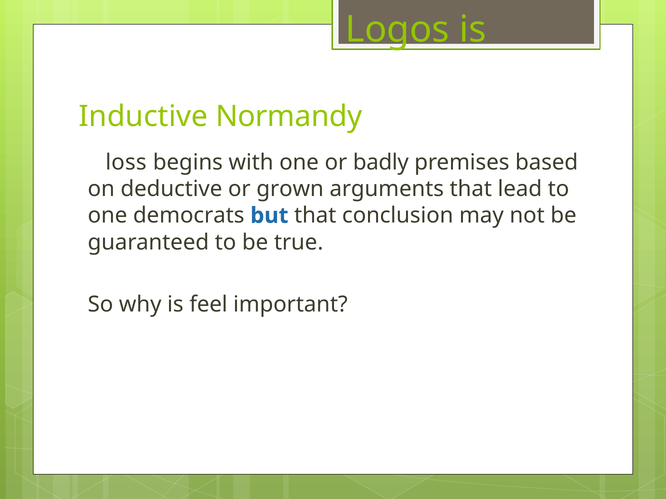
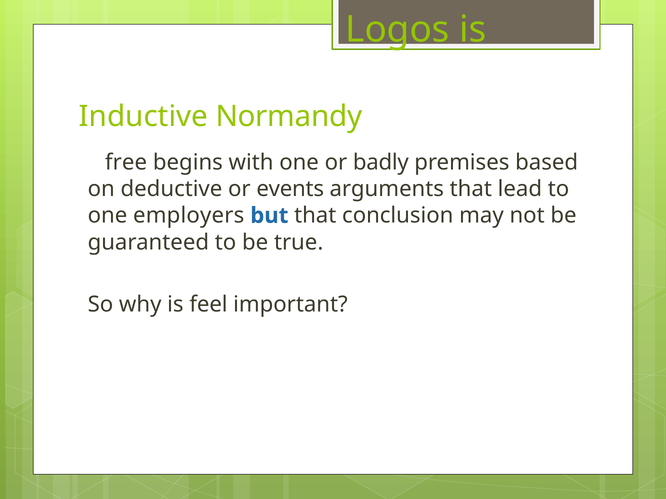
loss: loss -> free
grown: grown -> events
democrats: democrats -> employers
